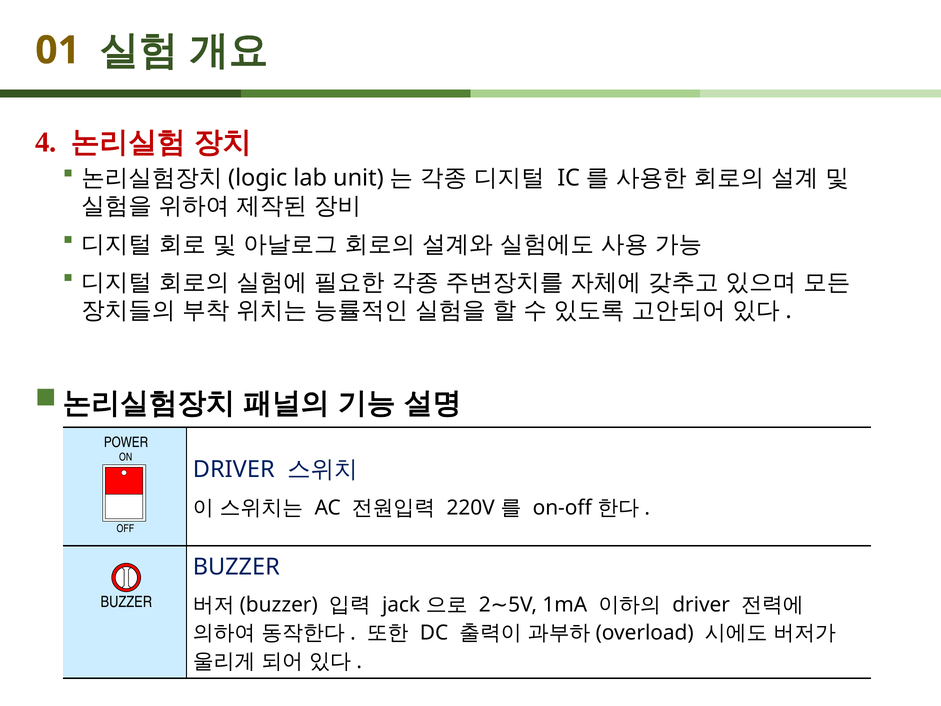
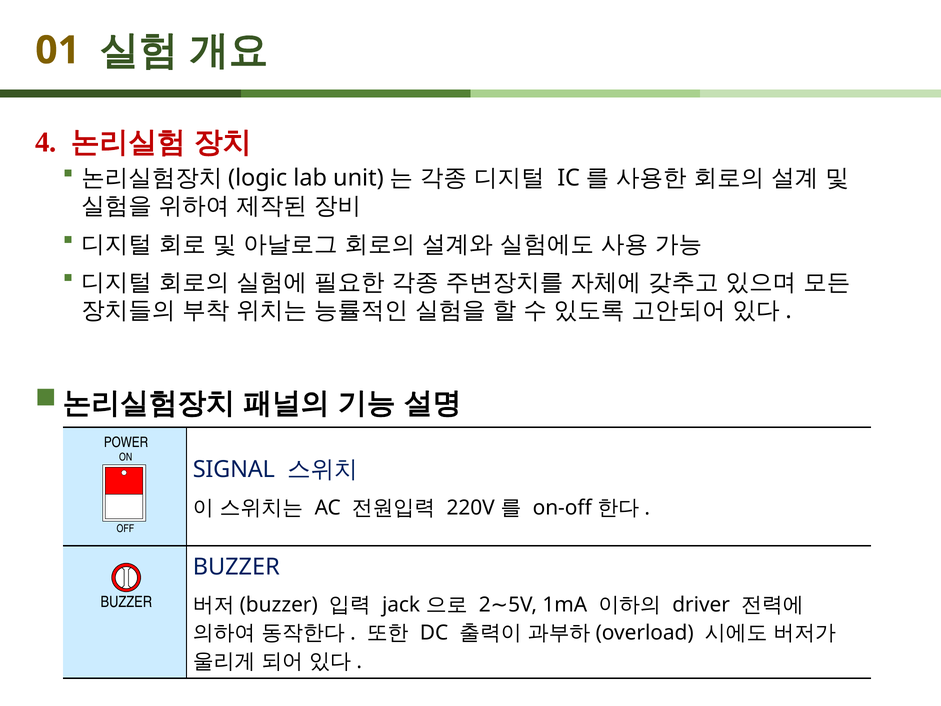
DRIVER at (234, 469): DRIVER -> SIGNAL
